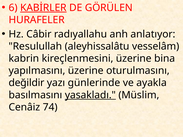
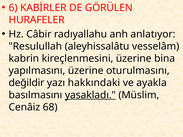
KABİRLER underline: present -> none
günlerinde: günlerinde -> hakkındaki
74: 74 -> 68
